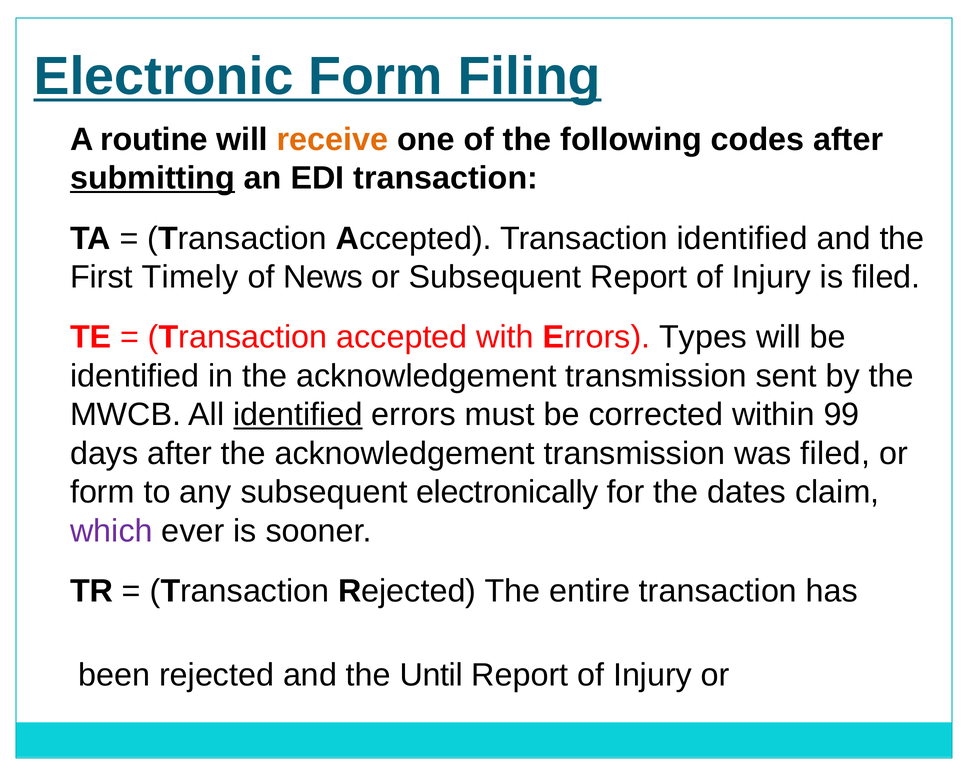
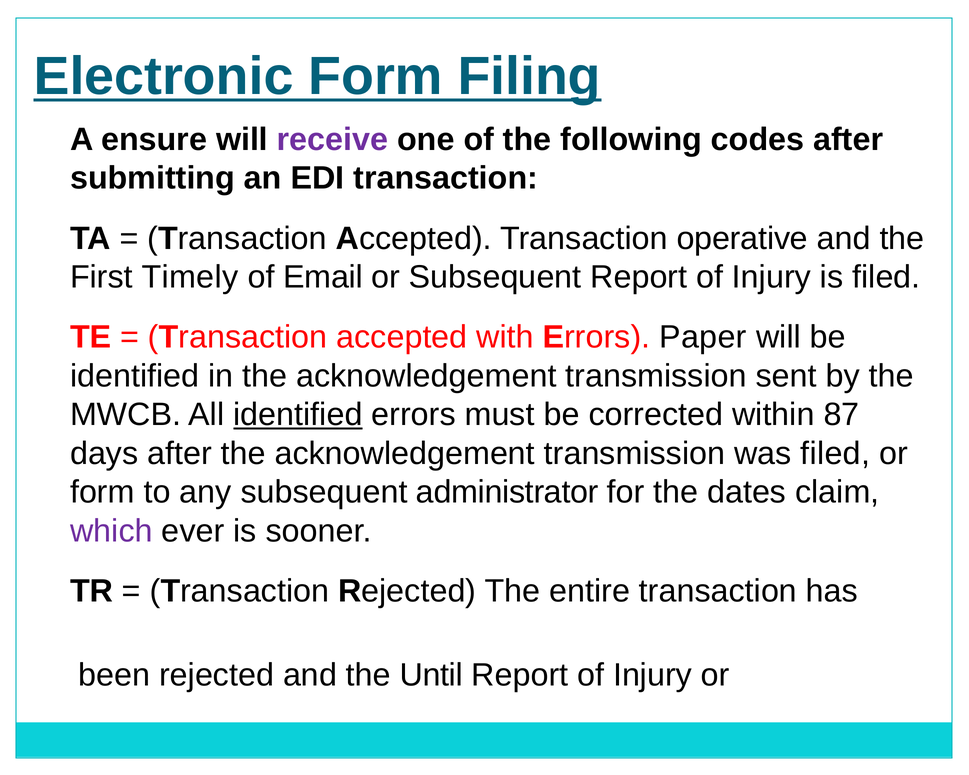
routine: routine -> ensure
receive colour: orange -> purple
submitting underline: present -> none
Transaction identified: identified -> operative
News: News -> Email
Types: Types -> Paper
99: 99 -> 87
electronically: electronically -> administrator
